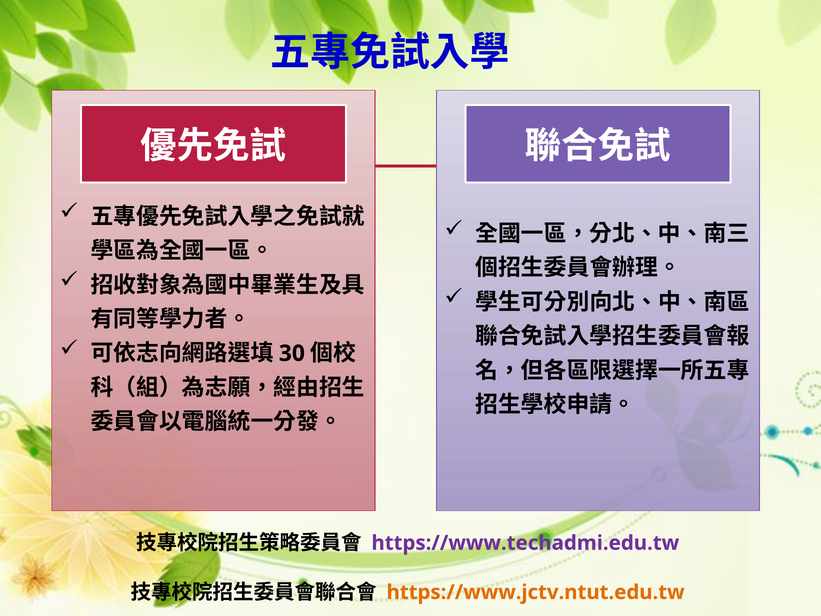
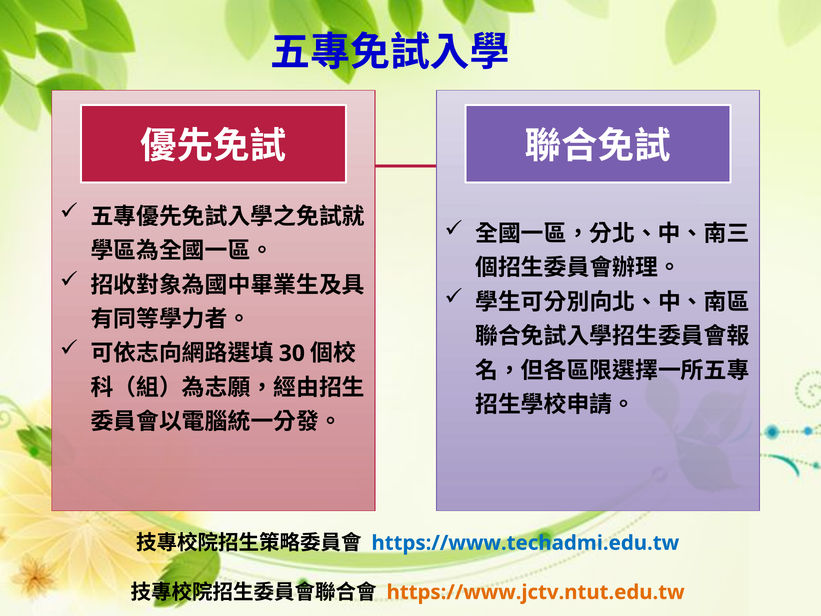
https://www.techadmi.edu.tw colour: purple -> blue
